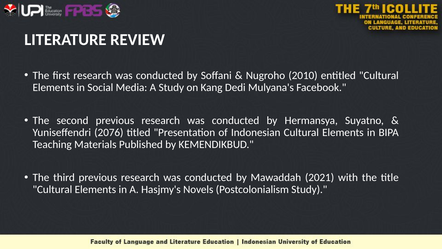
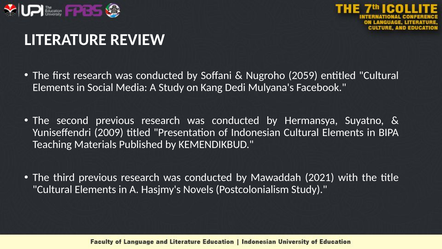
2010: 2010 -> 2059
2076: 2076 -> 2009
